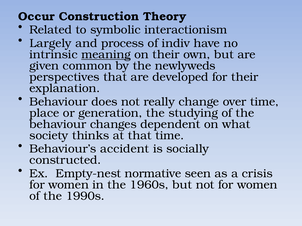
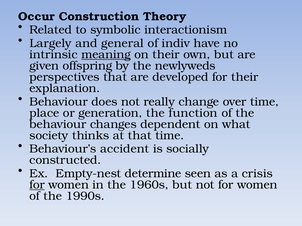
process: process -> general
common: common -> offspring
studying: studying -> function
normative: normative -> determine
for at (37, 185) underline: none -> present
